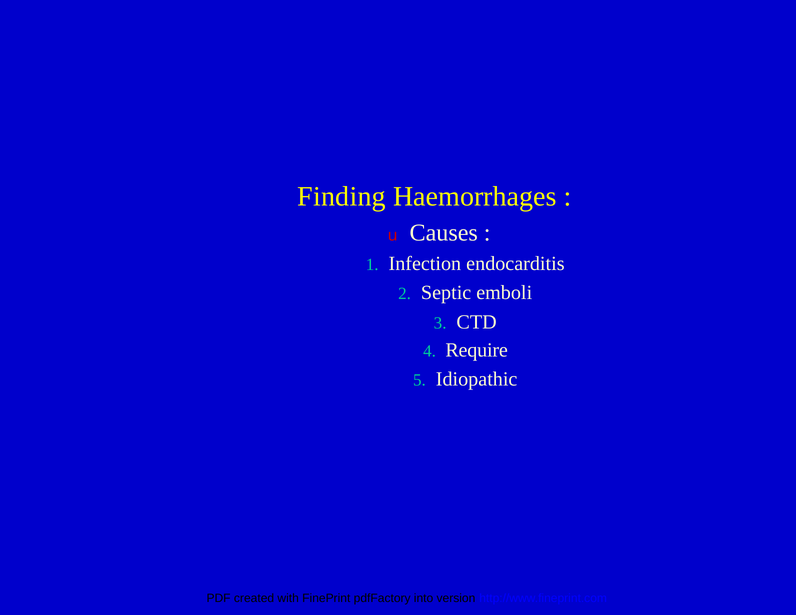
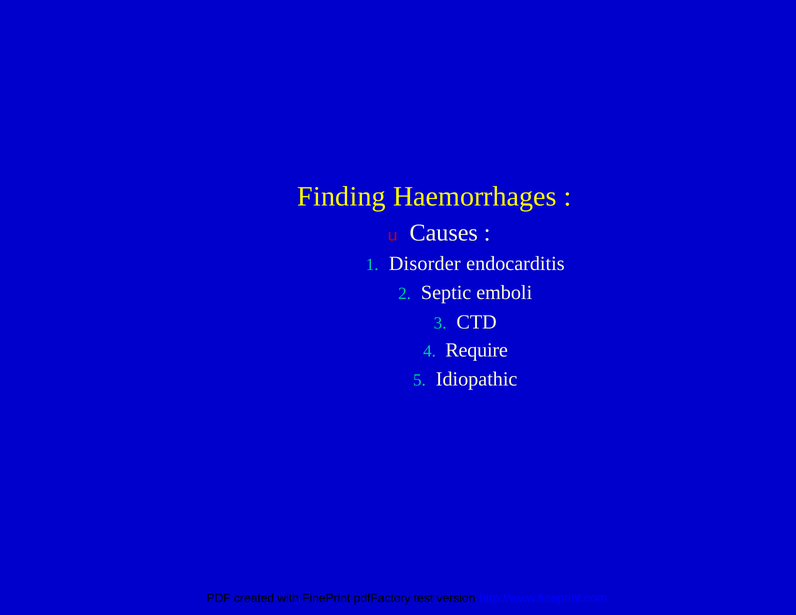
Infection: Infection -> Disorder
into: into -> test
